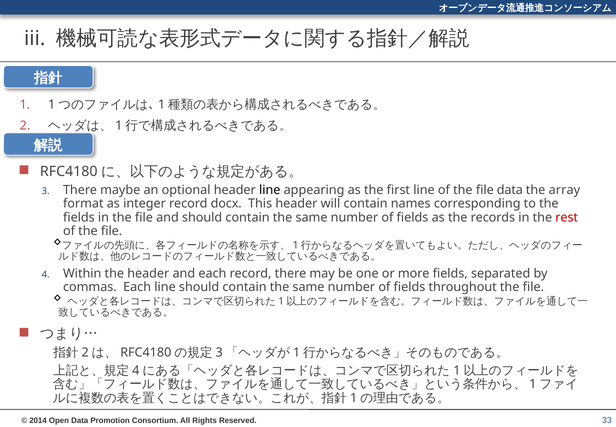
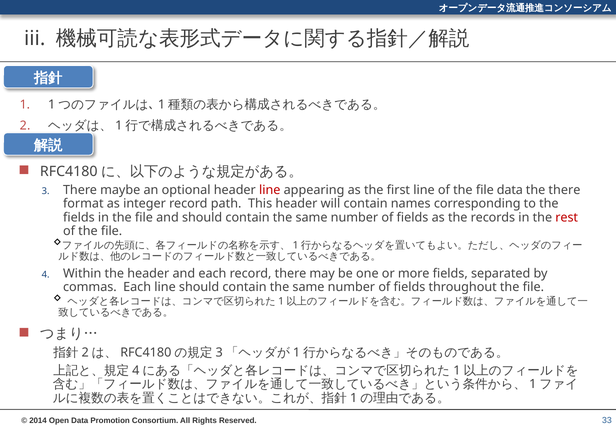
line at (270, 190) colour: black -> red
the array: array -> there
docx: docx -> path
